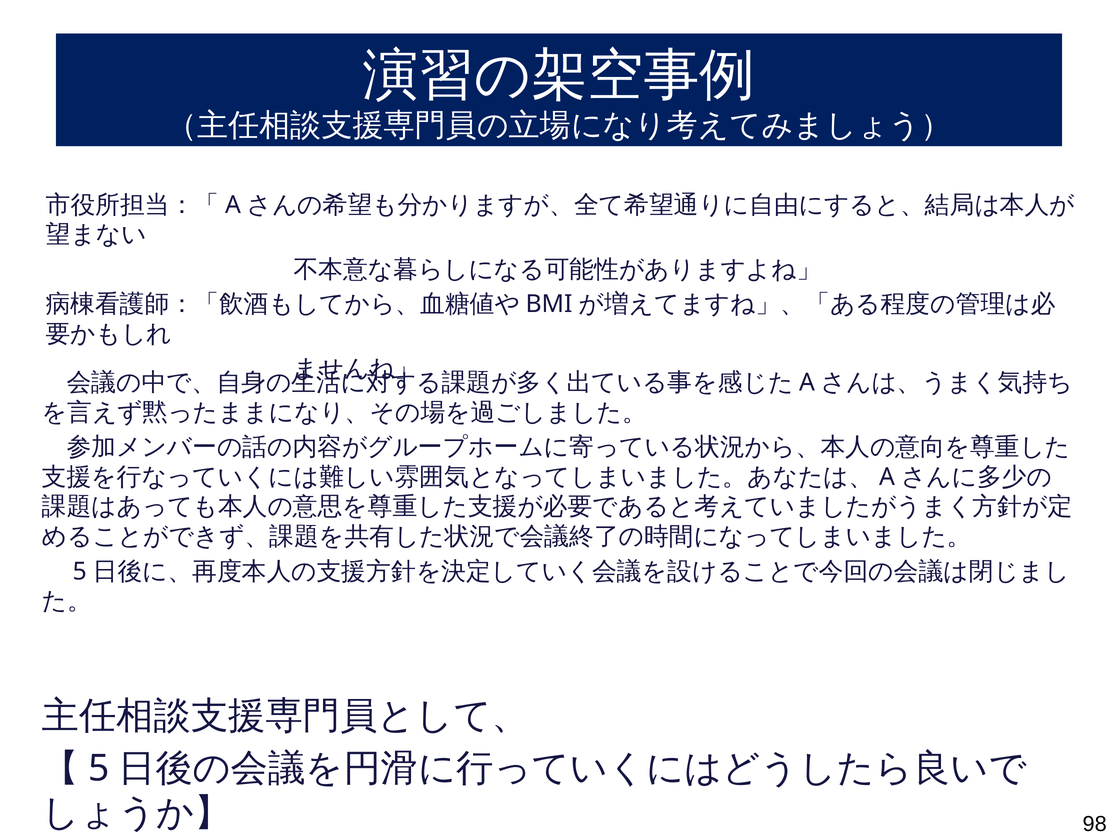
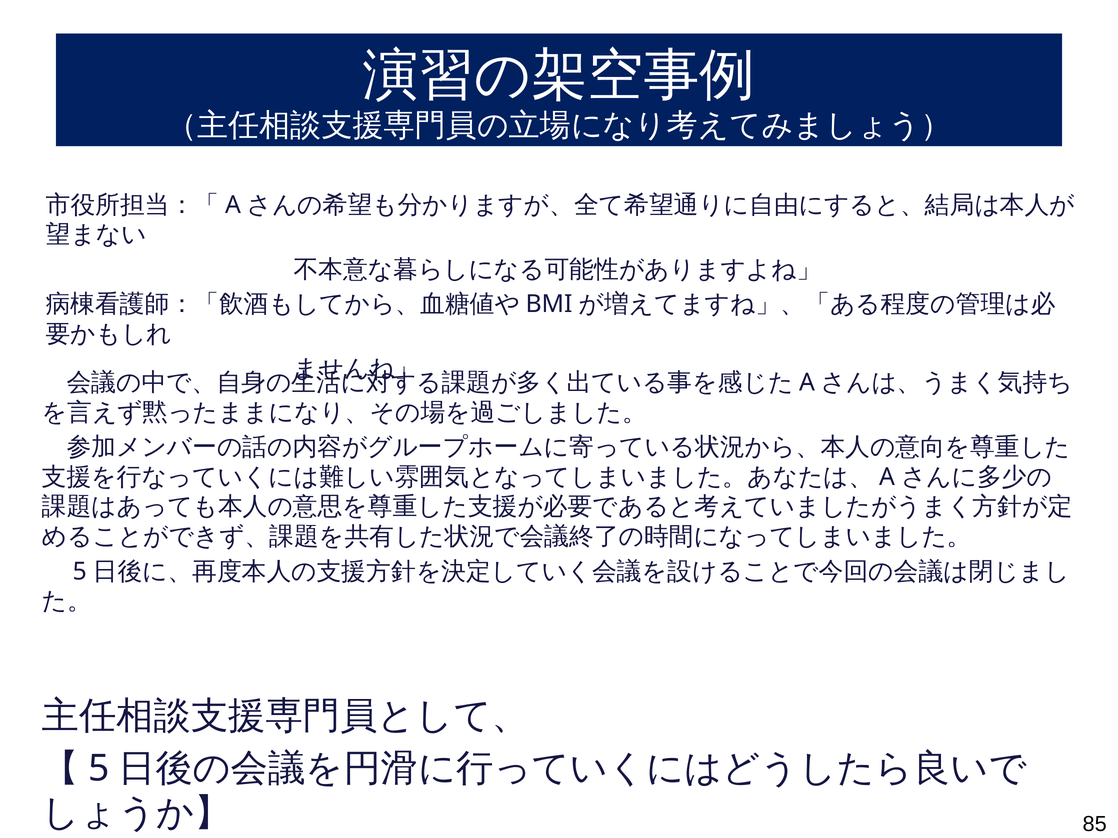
98: 98 -> 85
